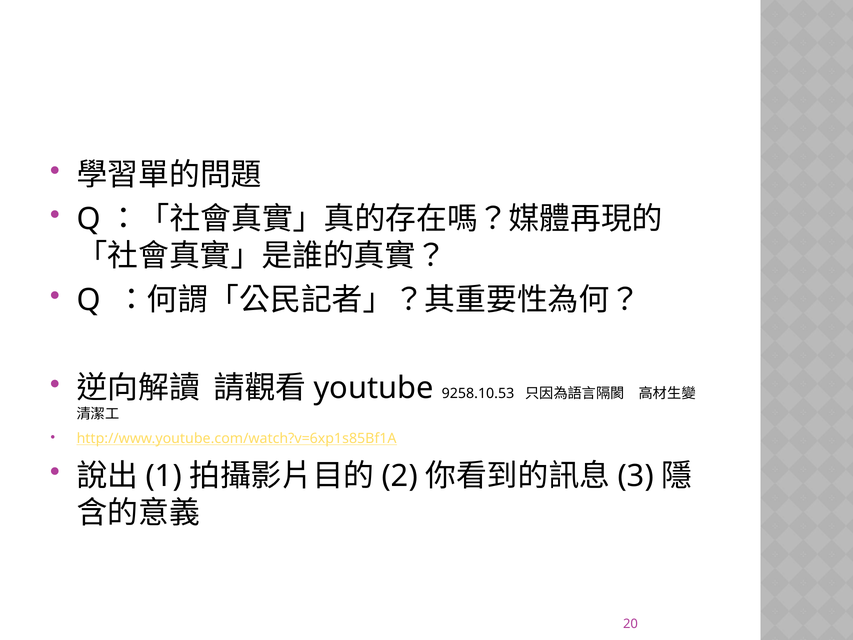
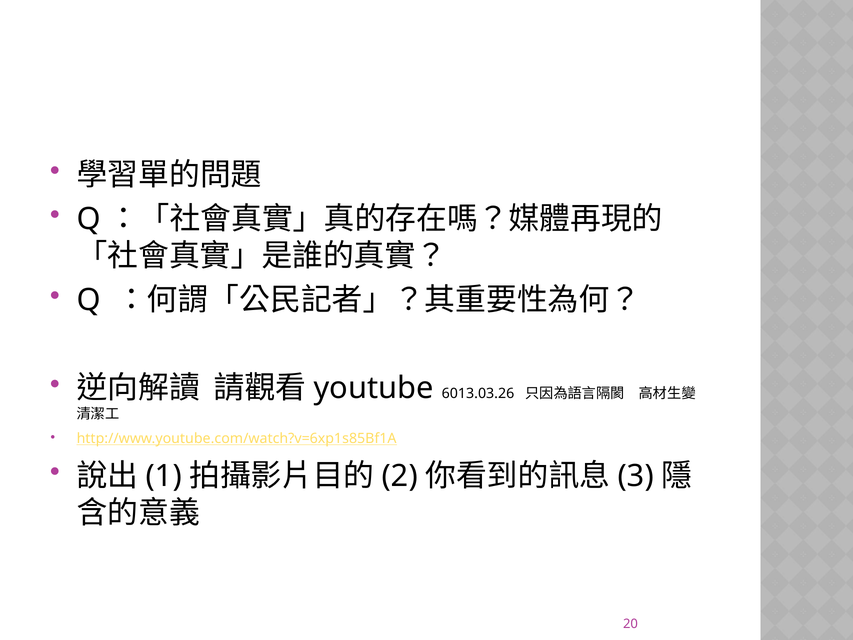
9258.10.53: 9258.10.53 -> 6013.03.26
